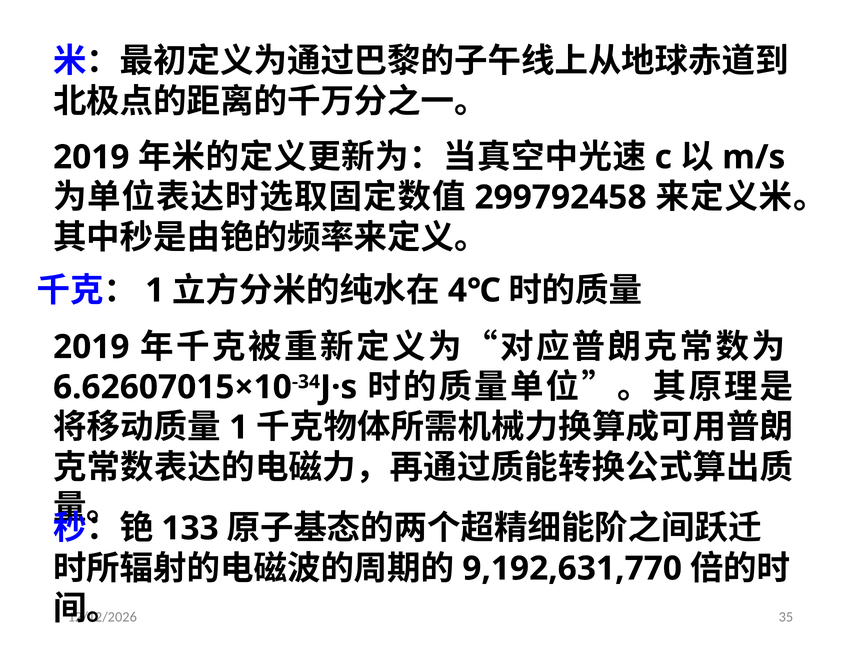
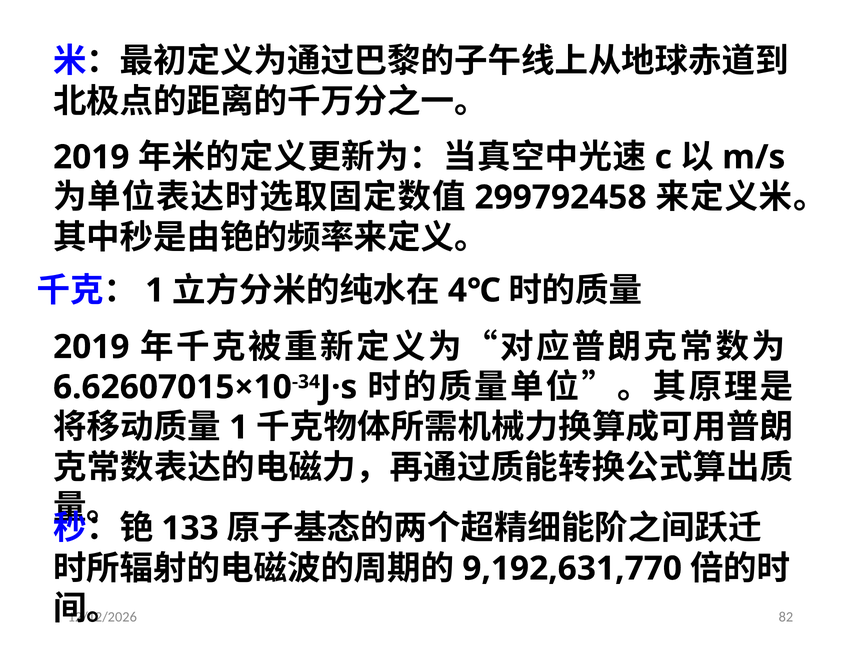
35: 35 -> 82
